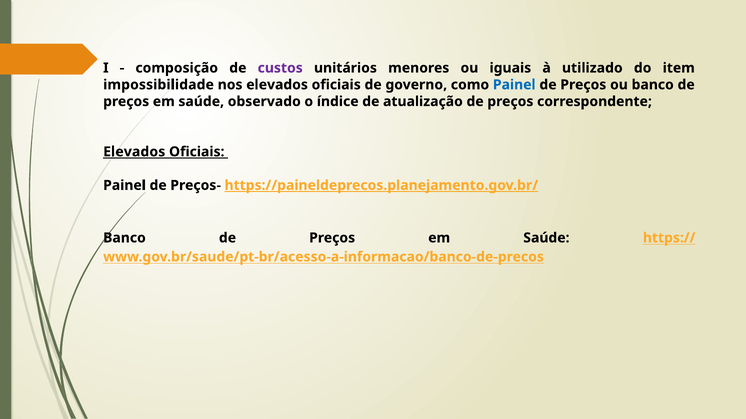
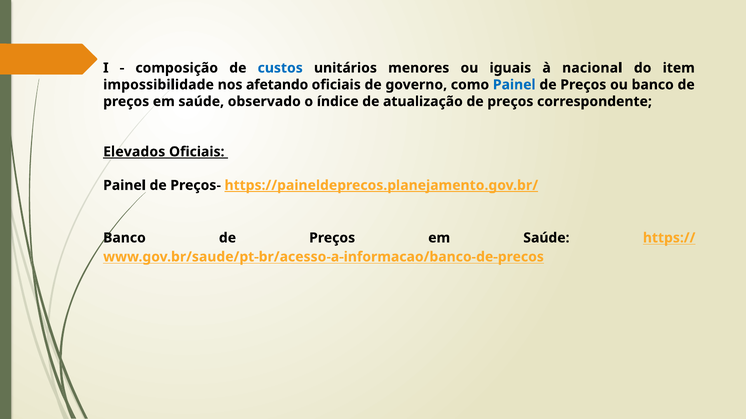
custos colour: purple -> blue
utilizado: utilizado -> nacional
nos elevados: elevados -> afetando
